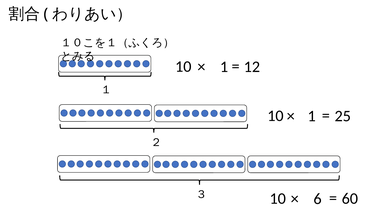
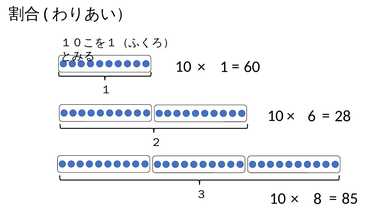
12: 12 -> 60
1: 1 -> 6
25: 25 -> 28
6: 6 -> 8
60: 60 -> 85
